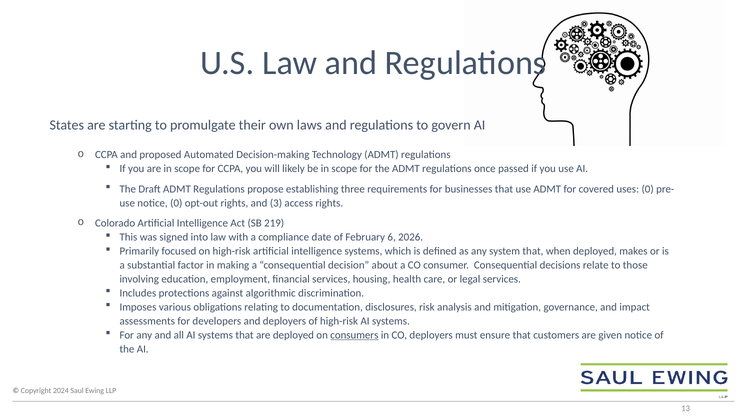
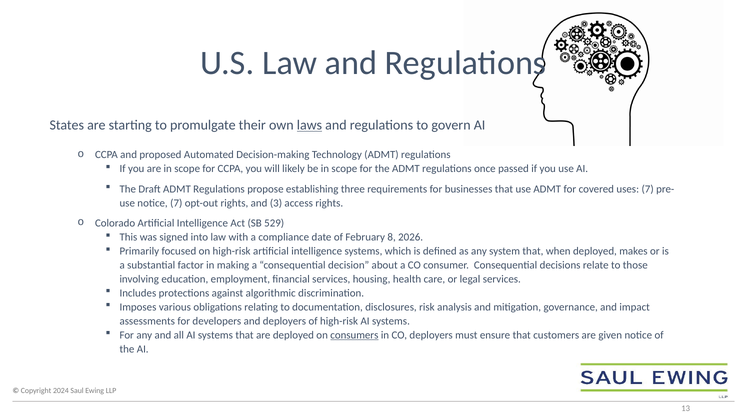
laws underline: none -> present
uses 0: 0 -> 7
notice 0: 0 -> 7
219: 219 -> 529
6: 6 -> 8
